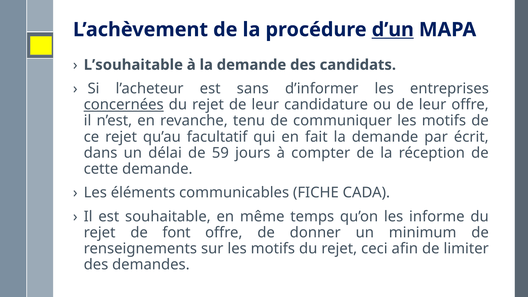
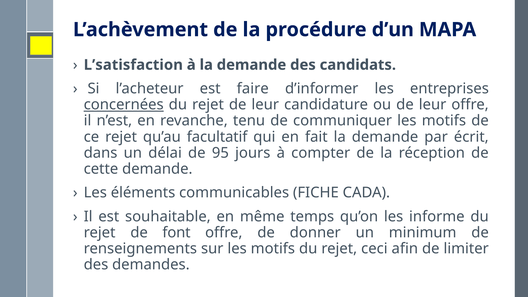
d’un underline: present -> none
L’souhaitable: L’souhaitable -> L’satisfaction
sans: sans -> faire
59: 59 -> 95
